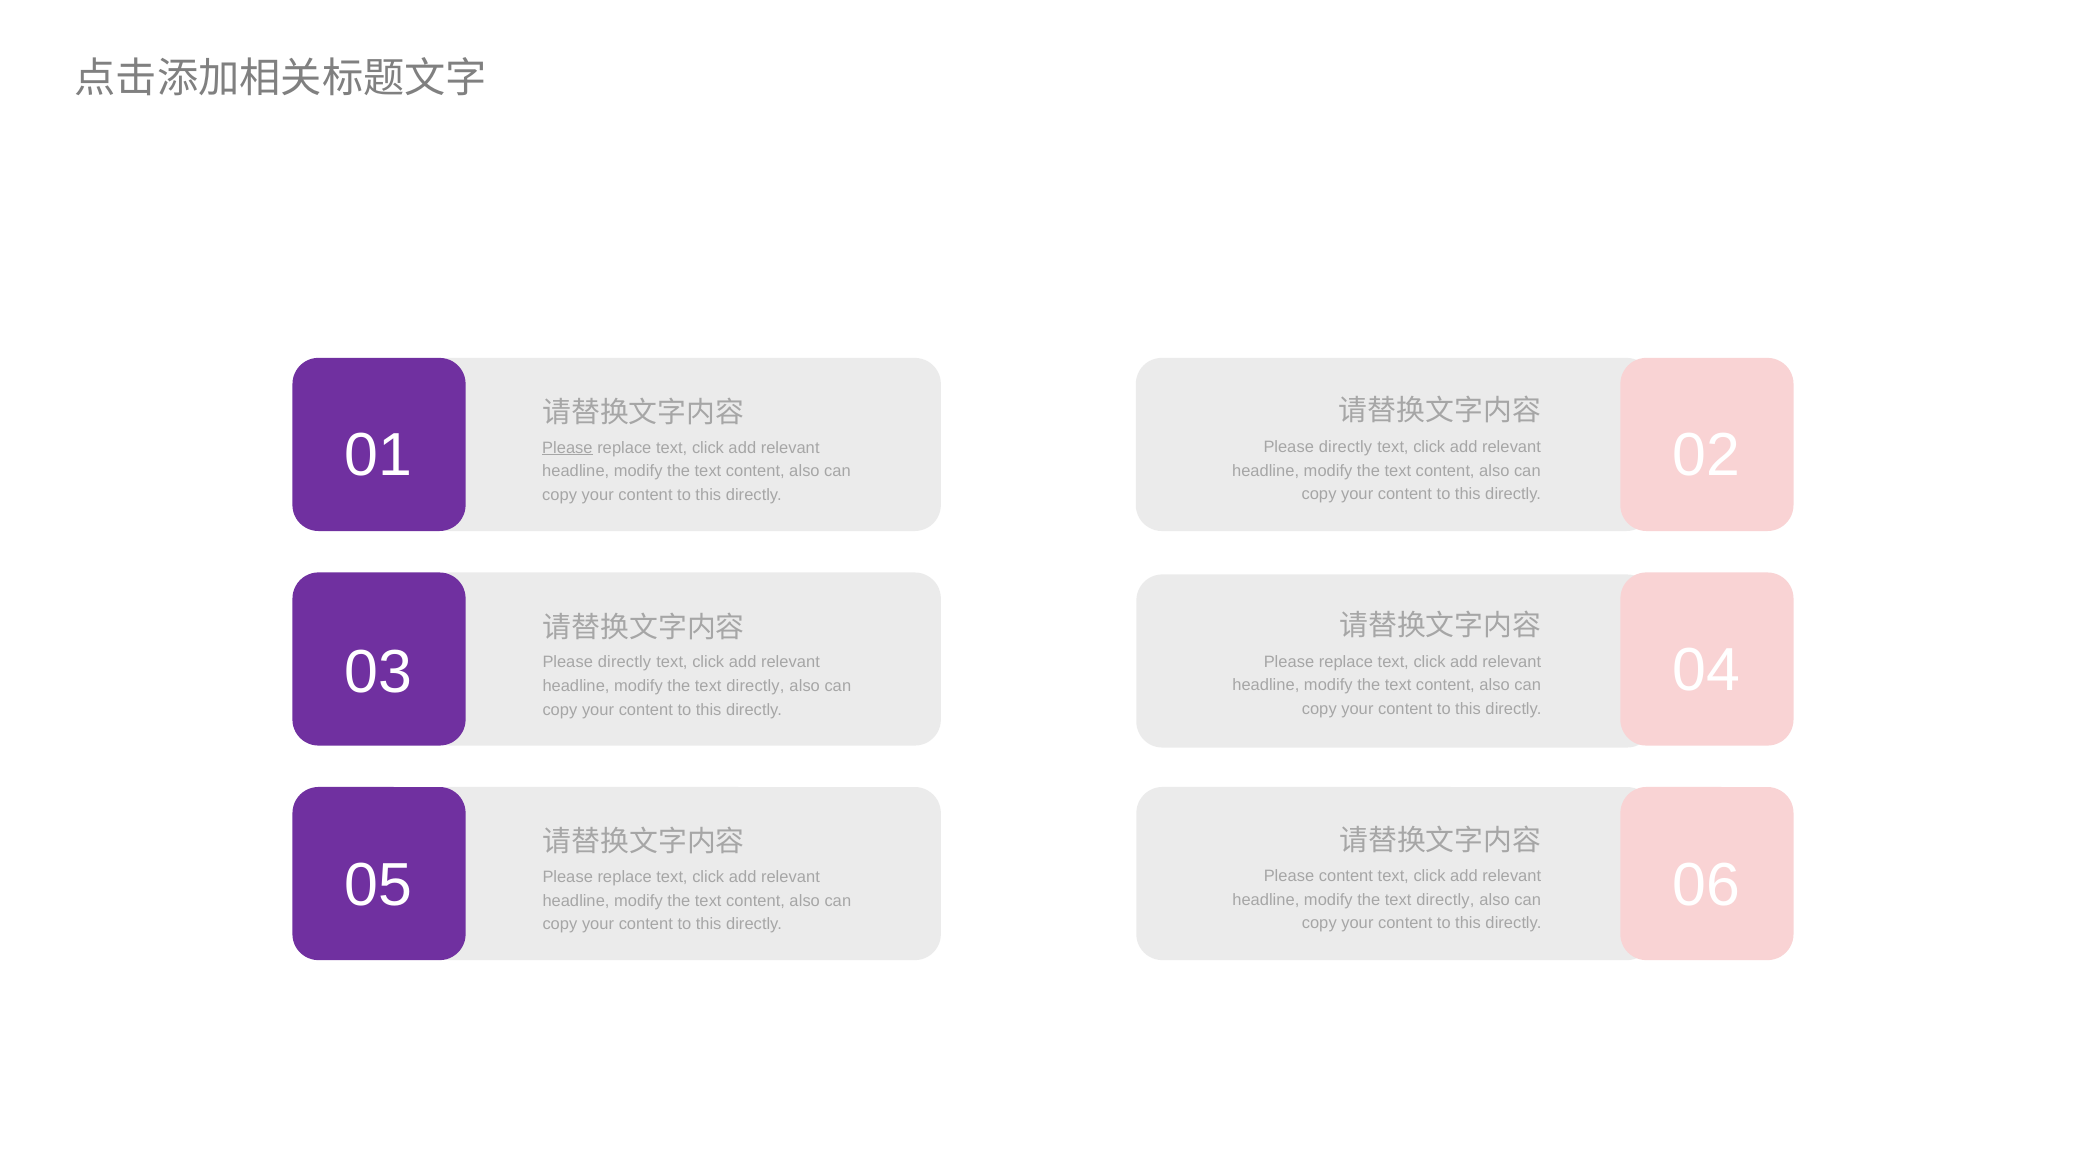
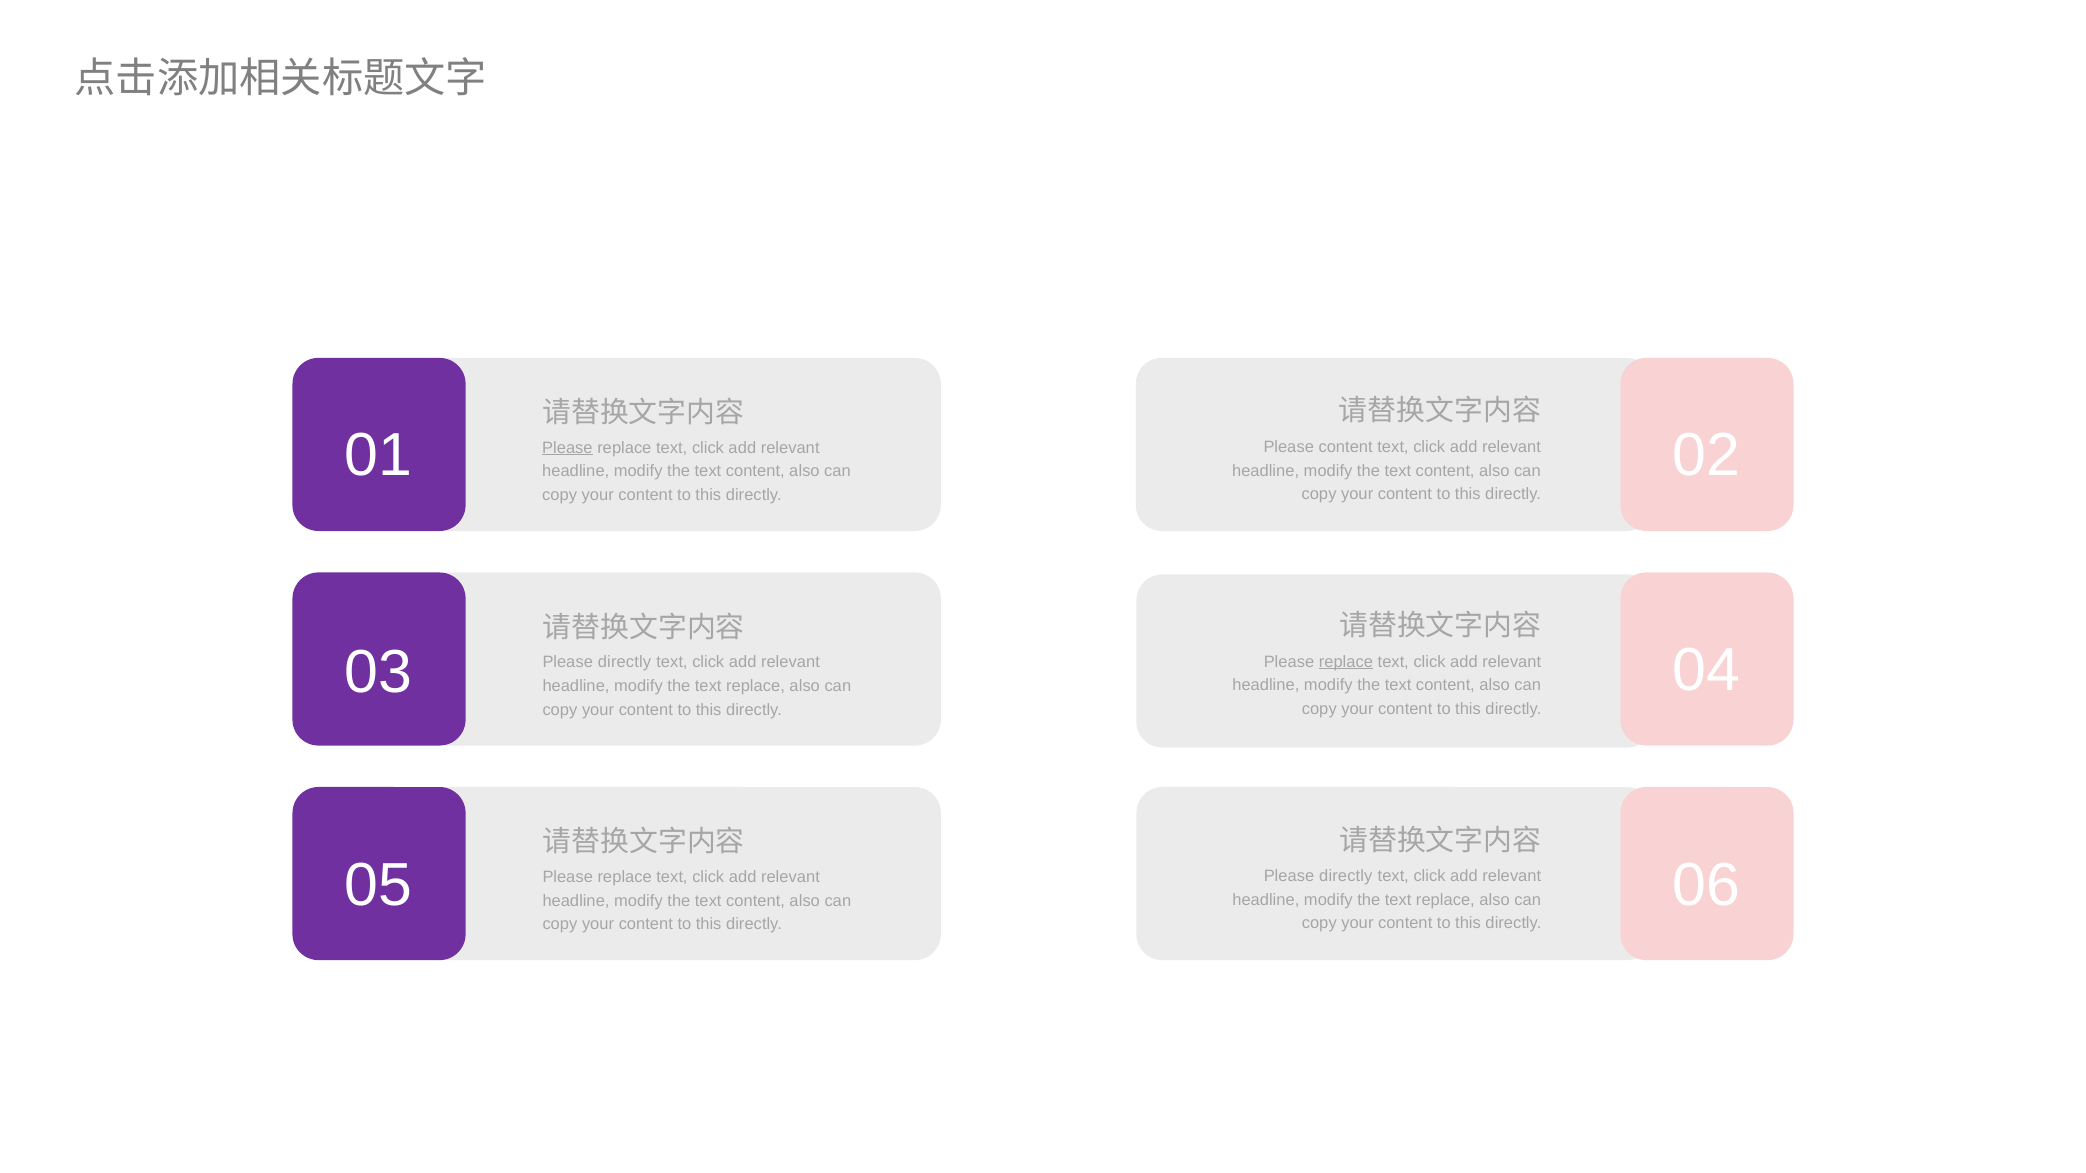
directly at (1346, 447): directly -> content
replace at (1346, 662) underline: none -> present
directly at (755, 686): directly -> replace
content at (1346, 876): content -> directly
directly at (1445, 900): directly -> replace
